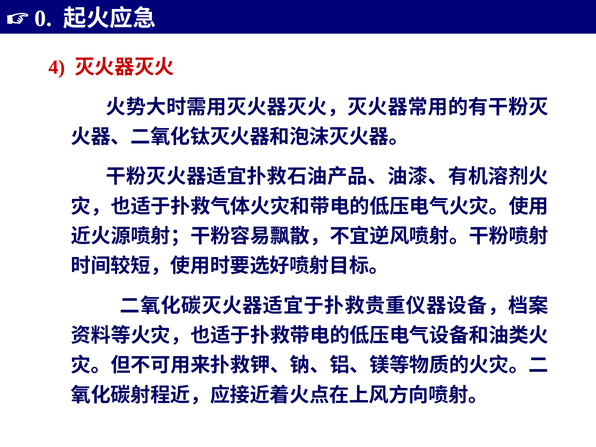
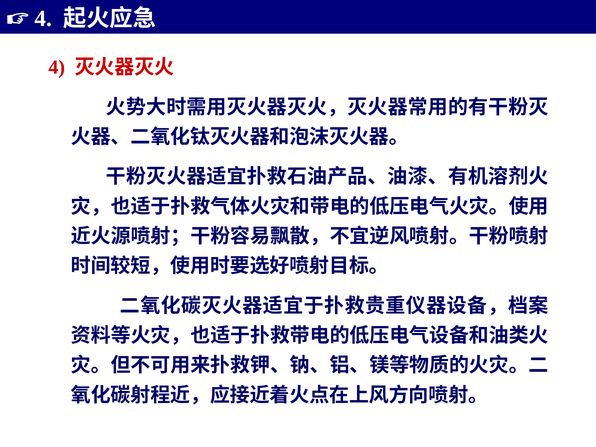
0 at (43, 18): 0 -> 4
